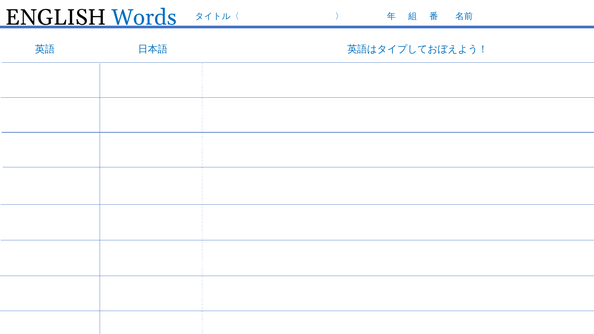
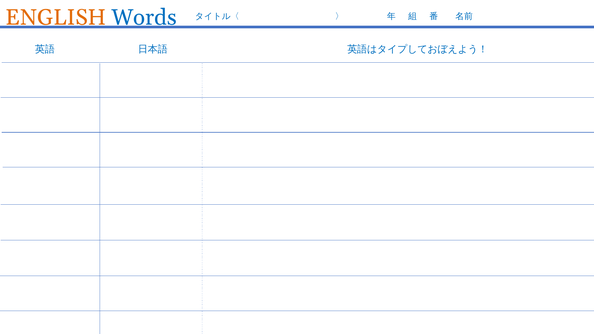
ENGLISH colour: black -> orange
